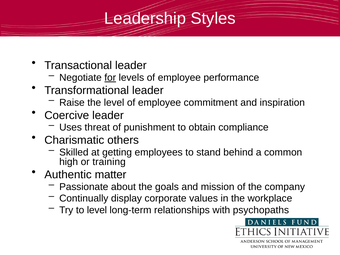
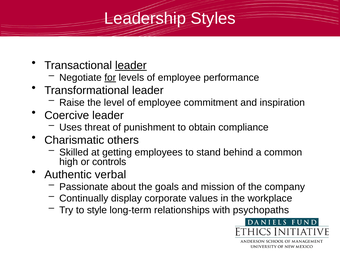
leader at (131, 65) underline: none -> present
training: training -> controls
matter: matter -> verbal
to level: level -> style
